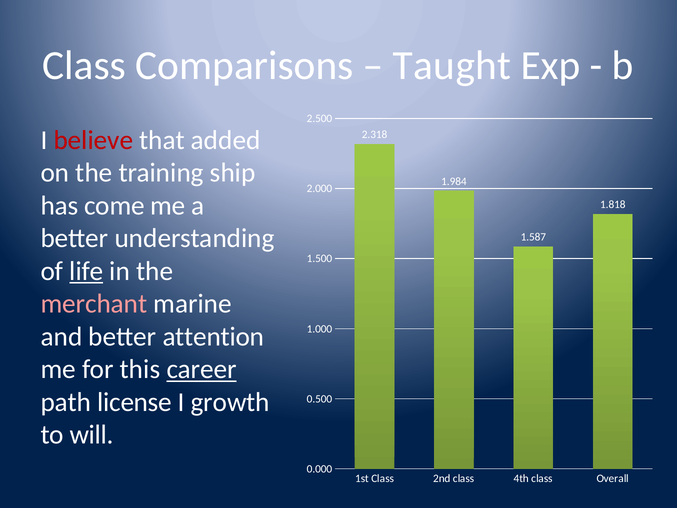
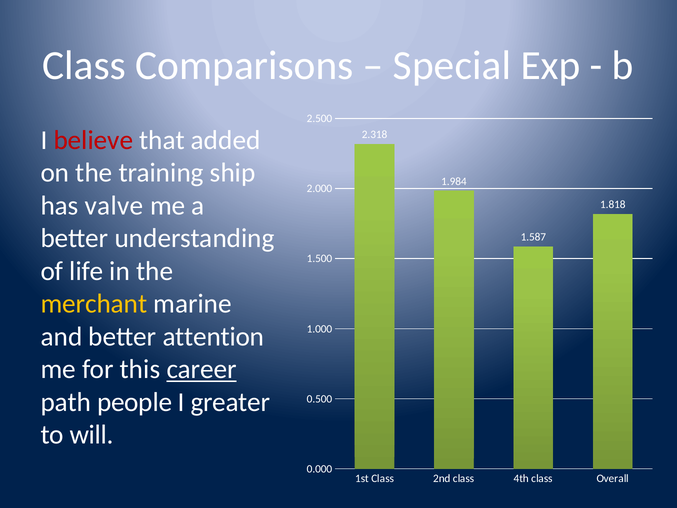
Taught: Taught -> Special
come: come -> valve
life underline: present -> none
merchant colour: pink -> yellow
license: license -> people
growth: growth -> greater
